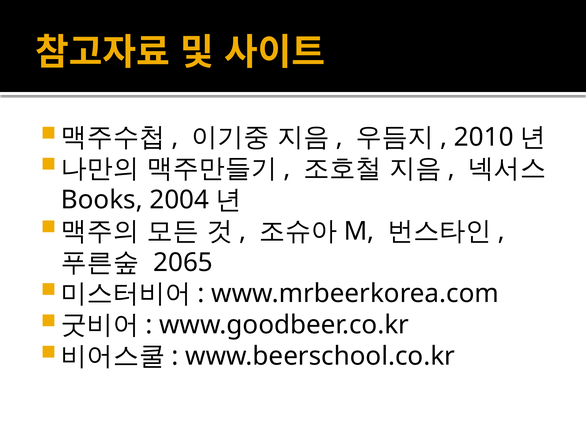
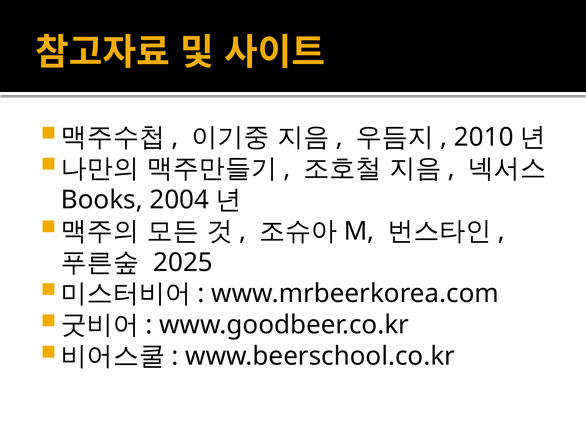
2065: 2065 -> 2025
